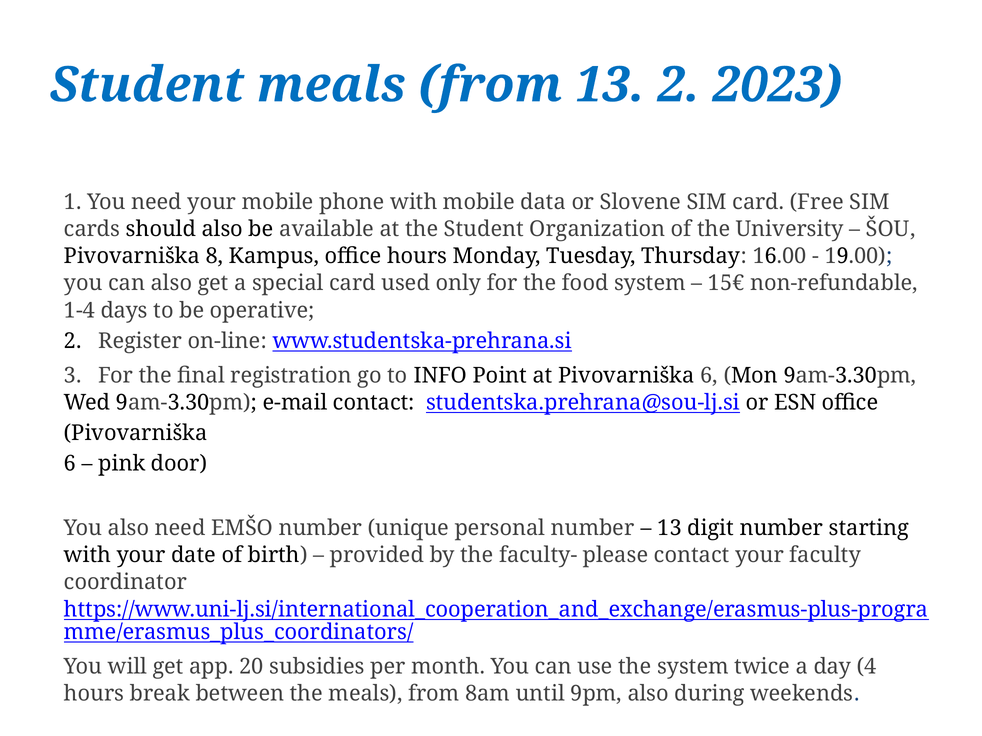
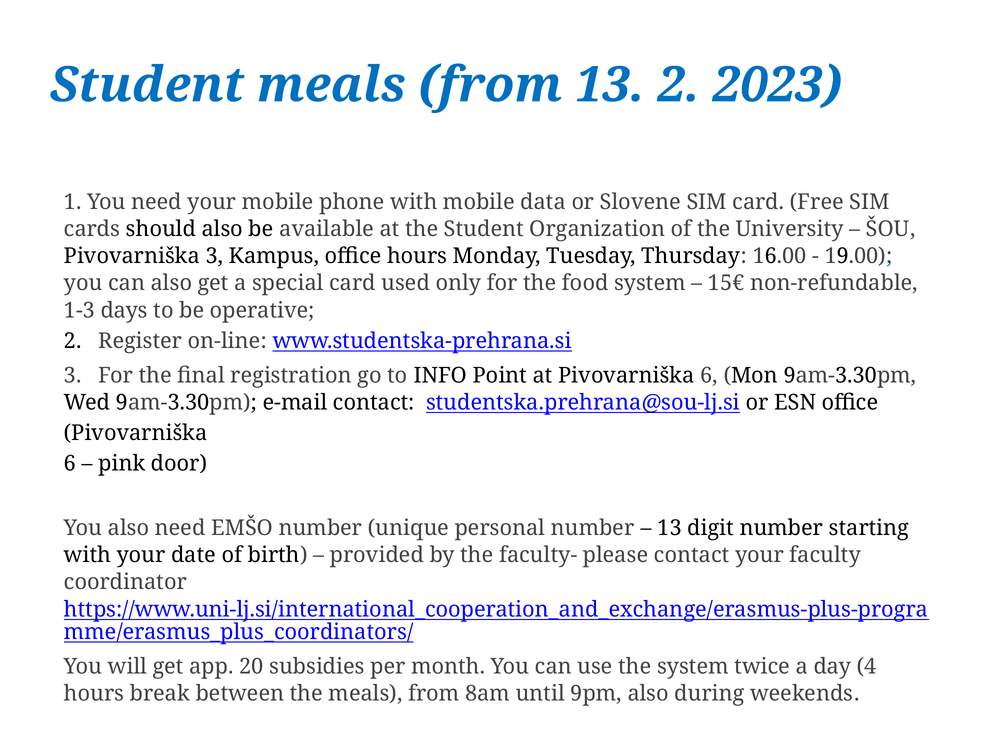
Pivovarniška 8: 8 -> 3
1-4: 1-4 -> 1-3
